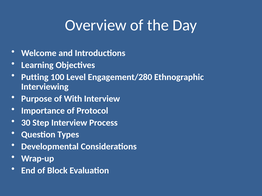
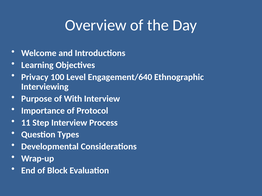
Putting: Putting -> Privacy
Engagement/280: Engagement/280 -> Engagement/640
30: 30 -> 11
